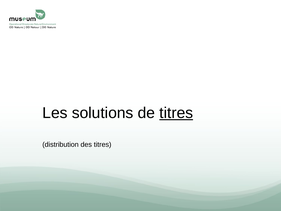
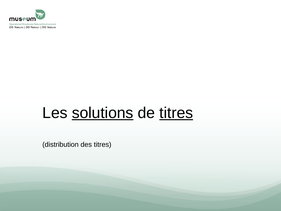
solutions underline: none -> present
